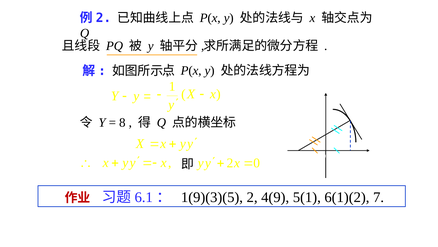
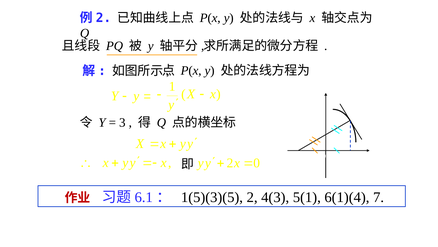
8: 8 -> 3
1(9)(3)(5: 1(9)(3)(5 -> 1(5)(3)(5
4(9: 4(9 -> 4(3
6(1)(2: 6(1)(2 -> 6(1)(4
